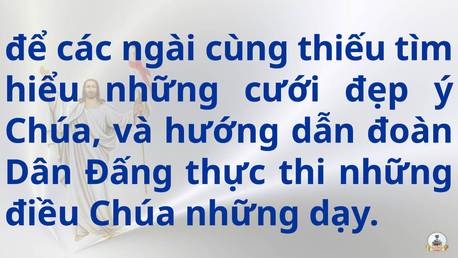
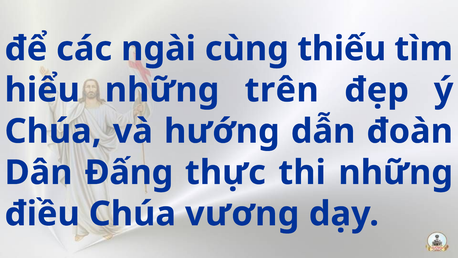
cưới: cưới -> trên
Chúa những: những -> vương
